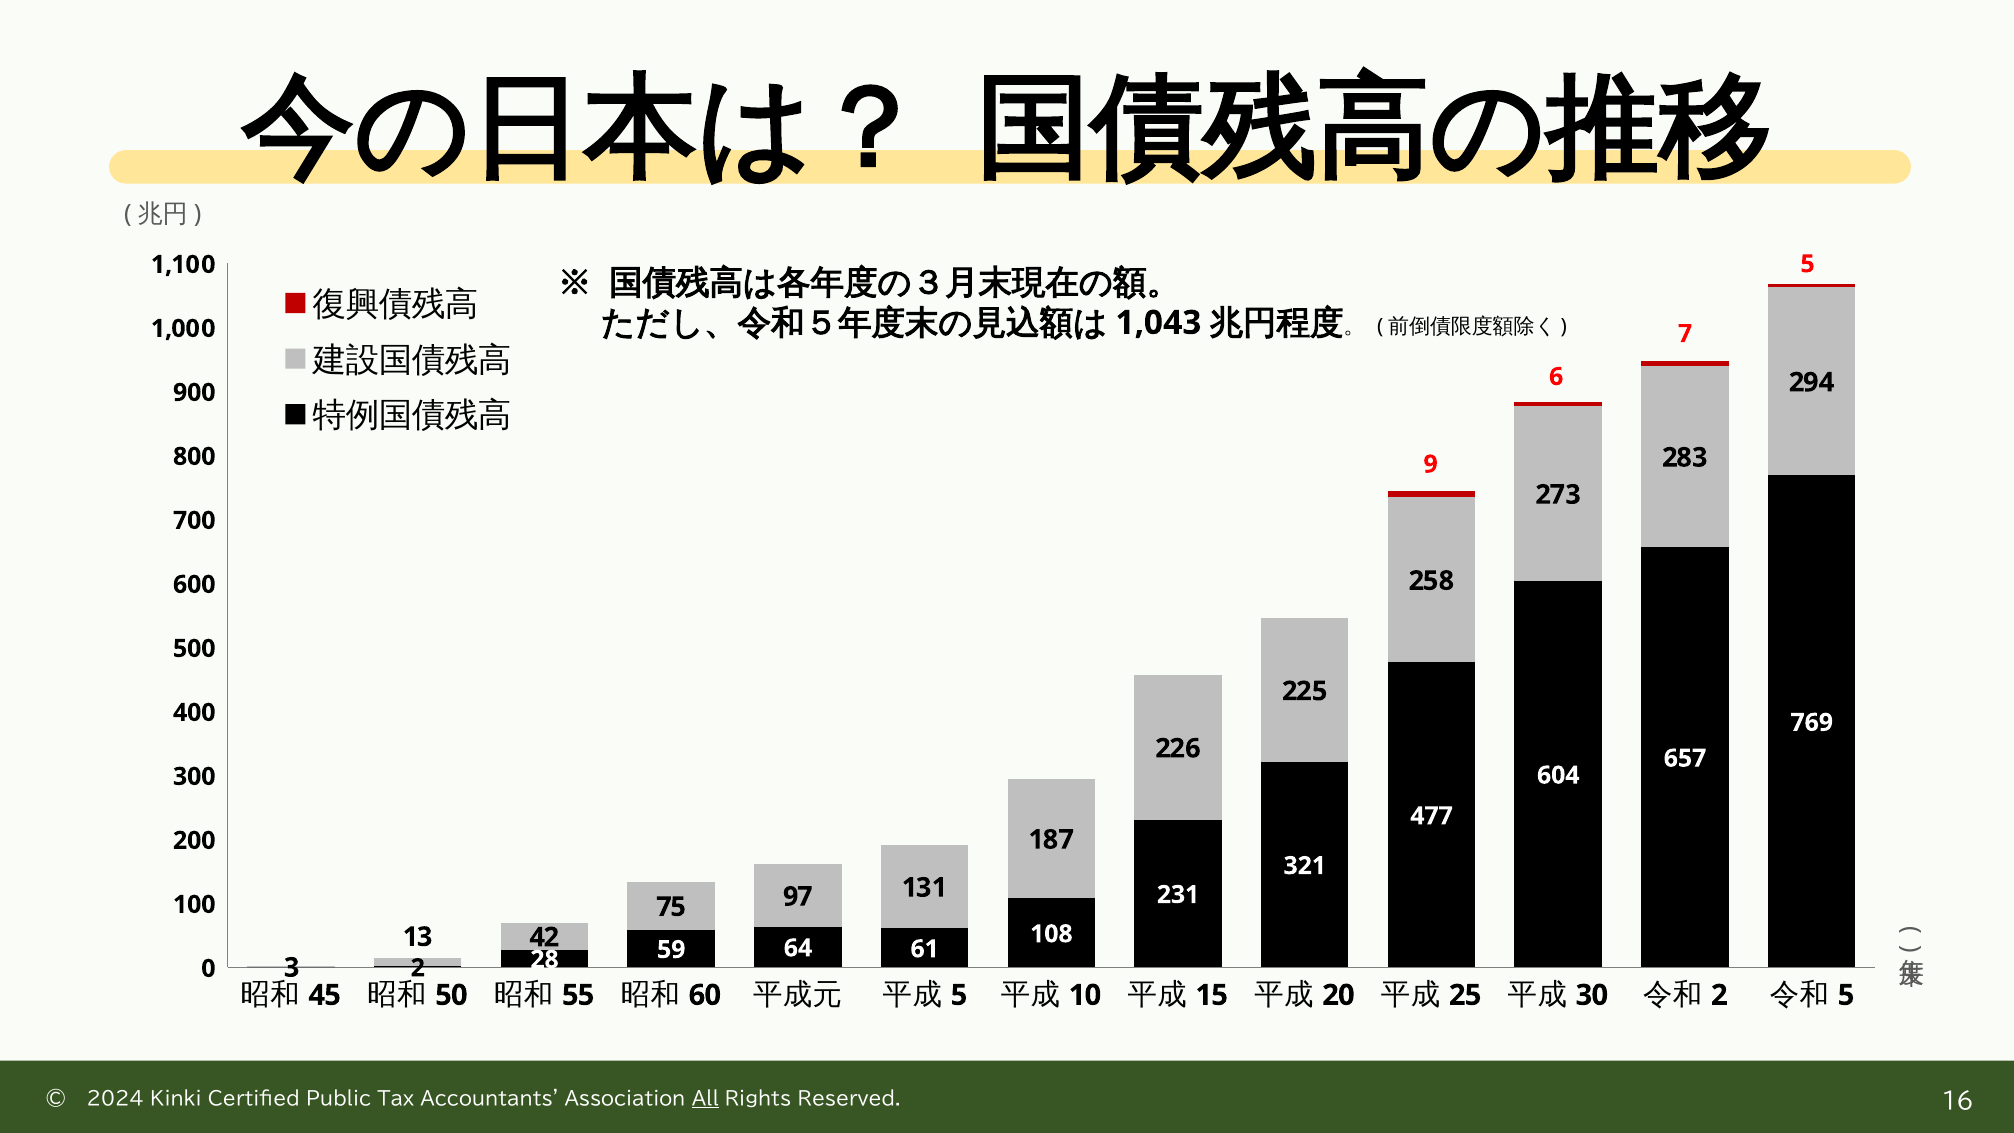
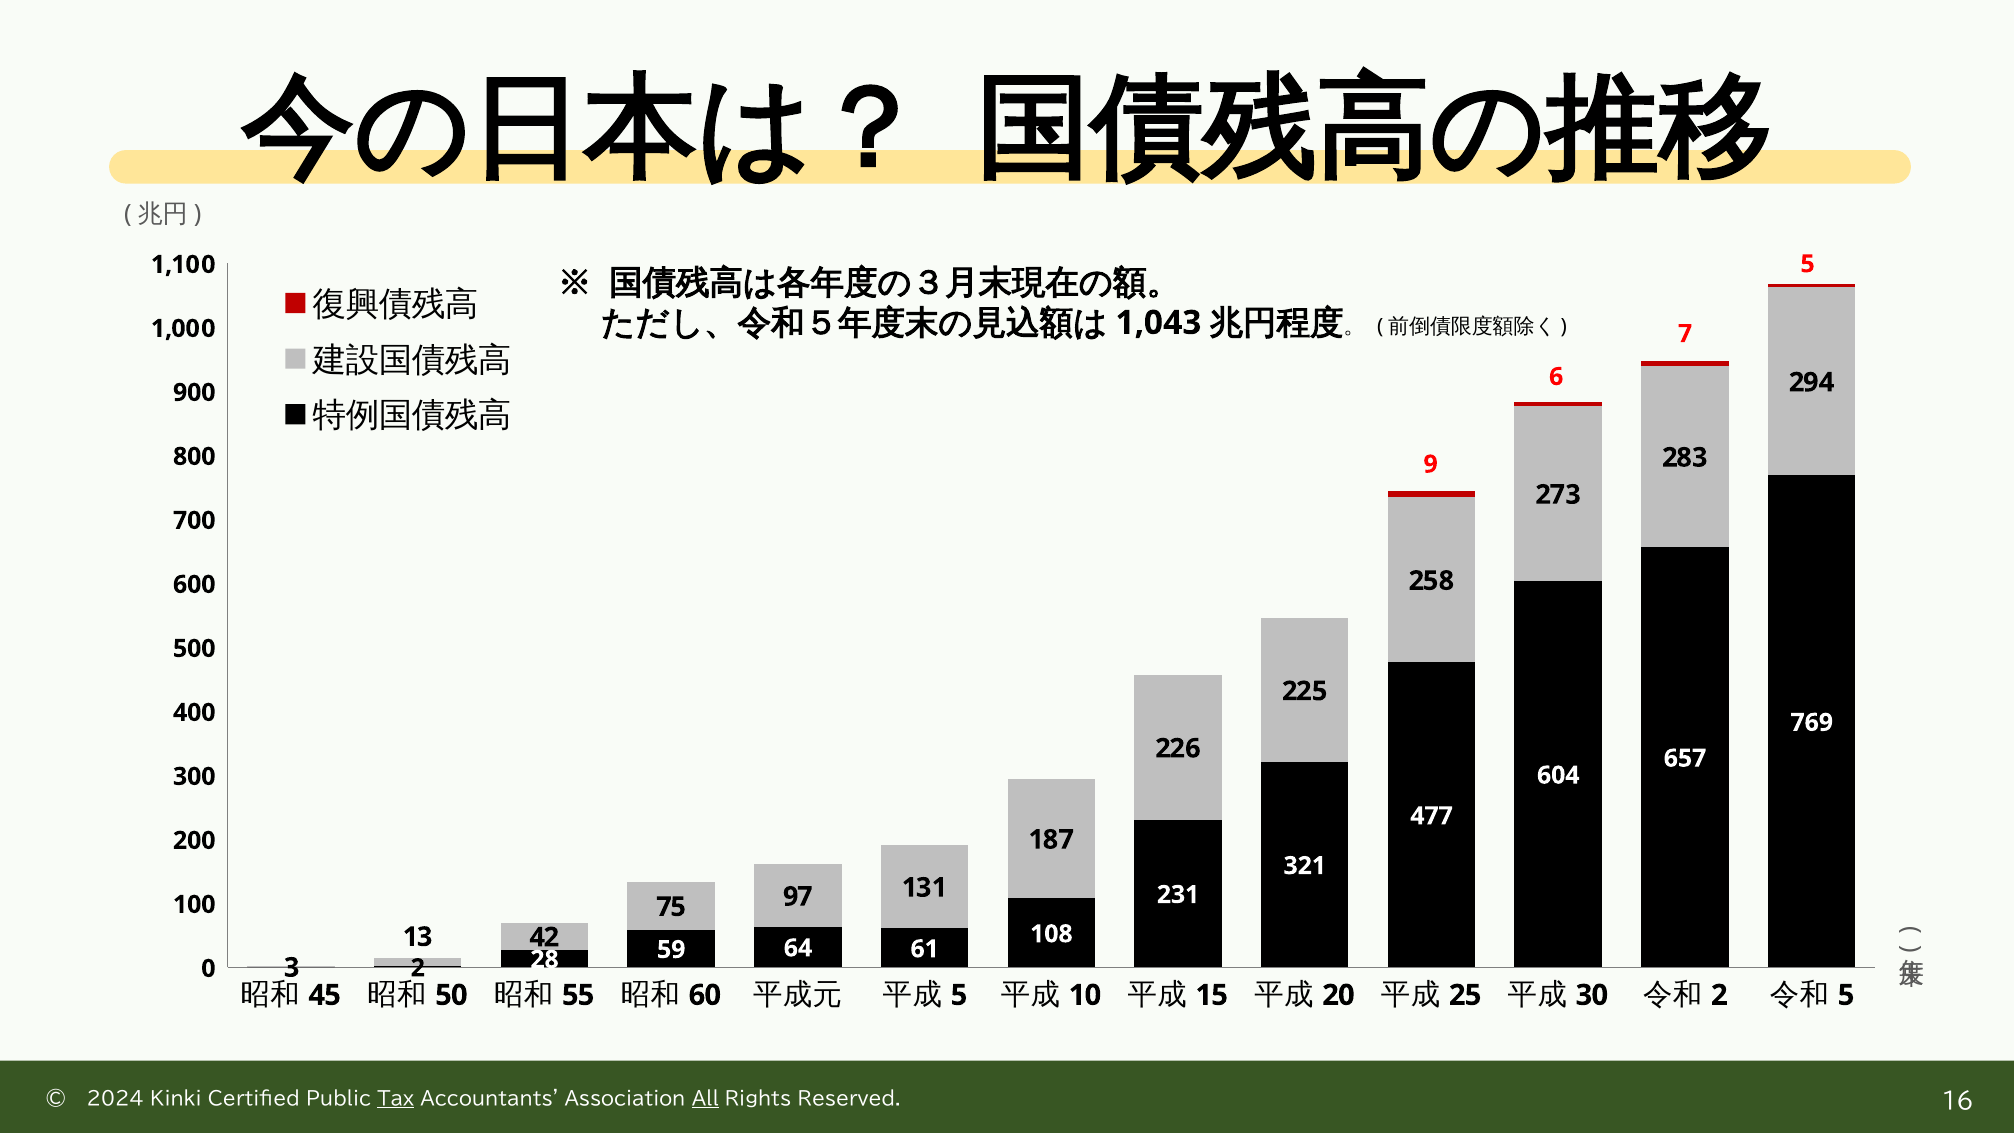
Tax underline: none -> present
